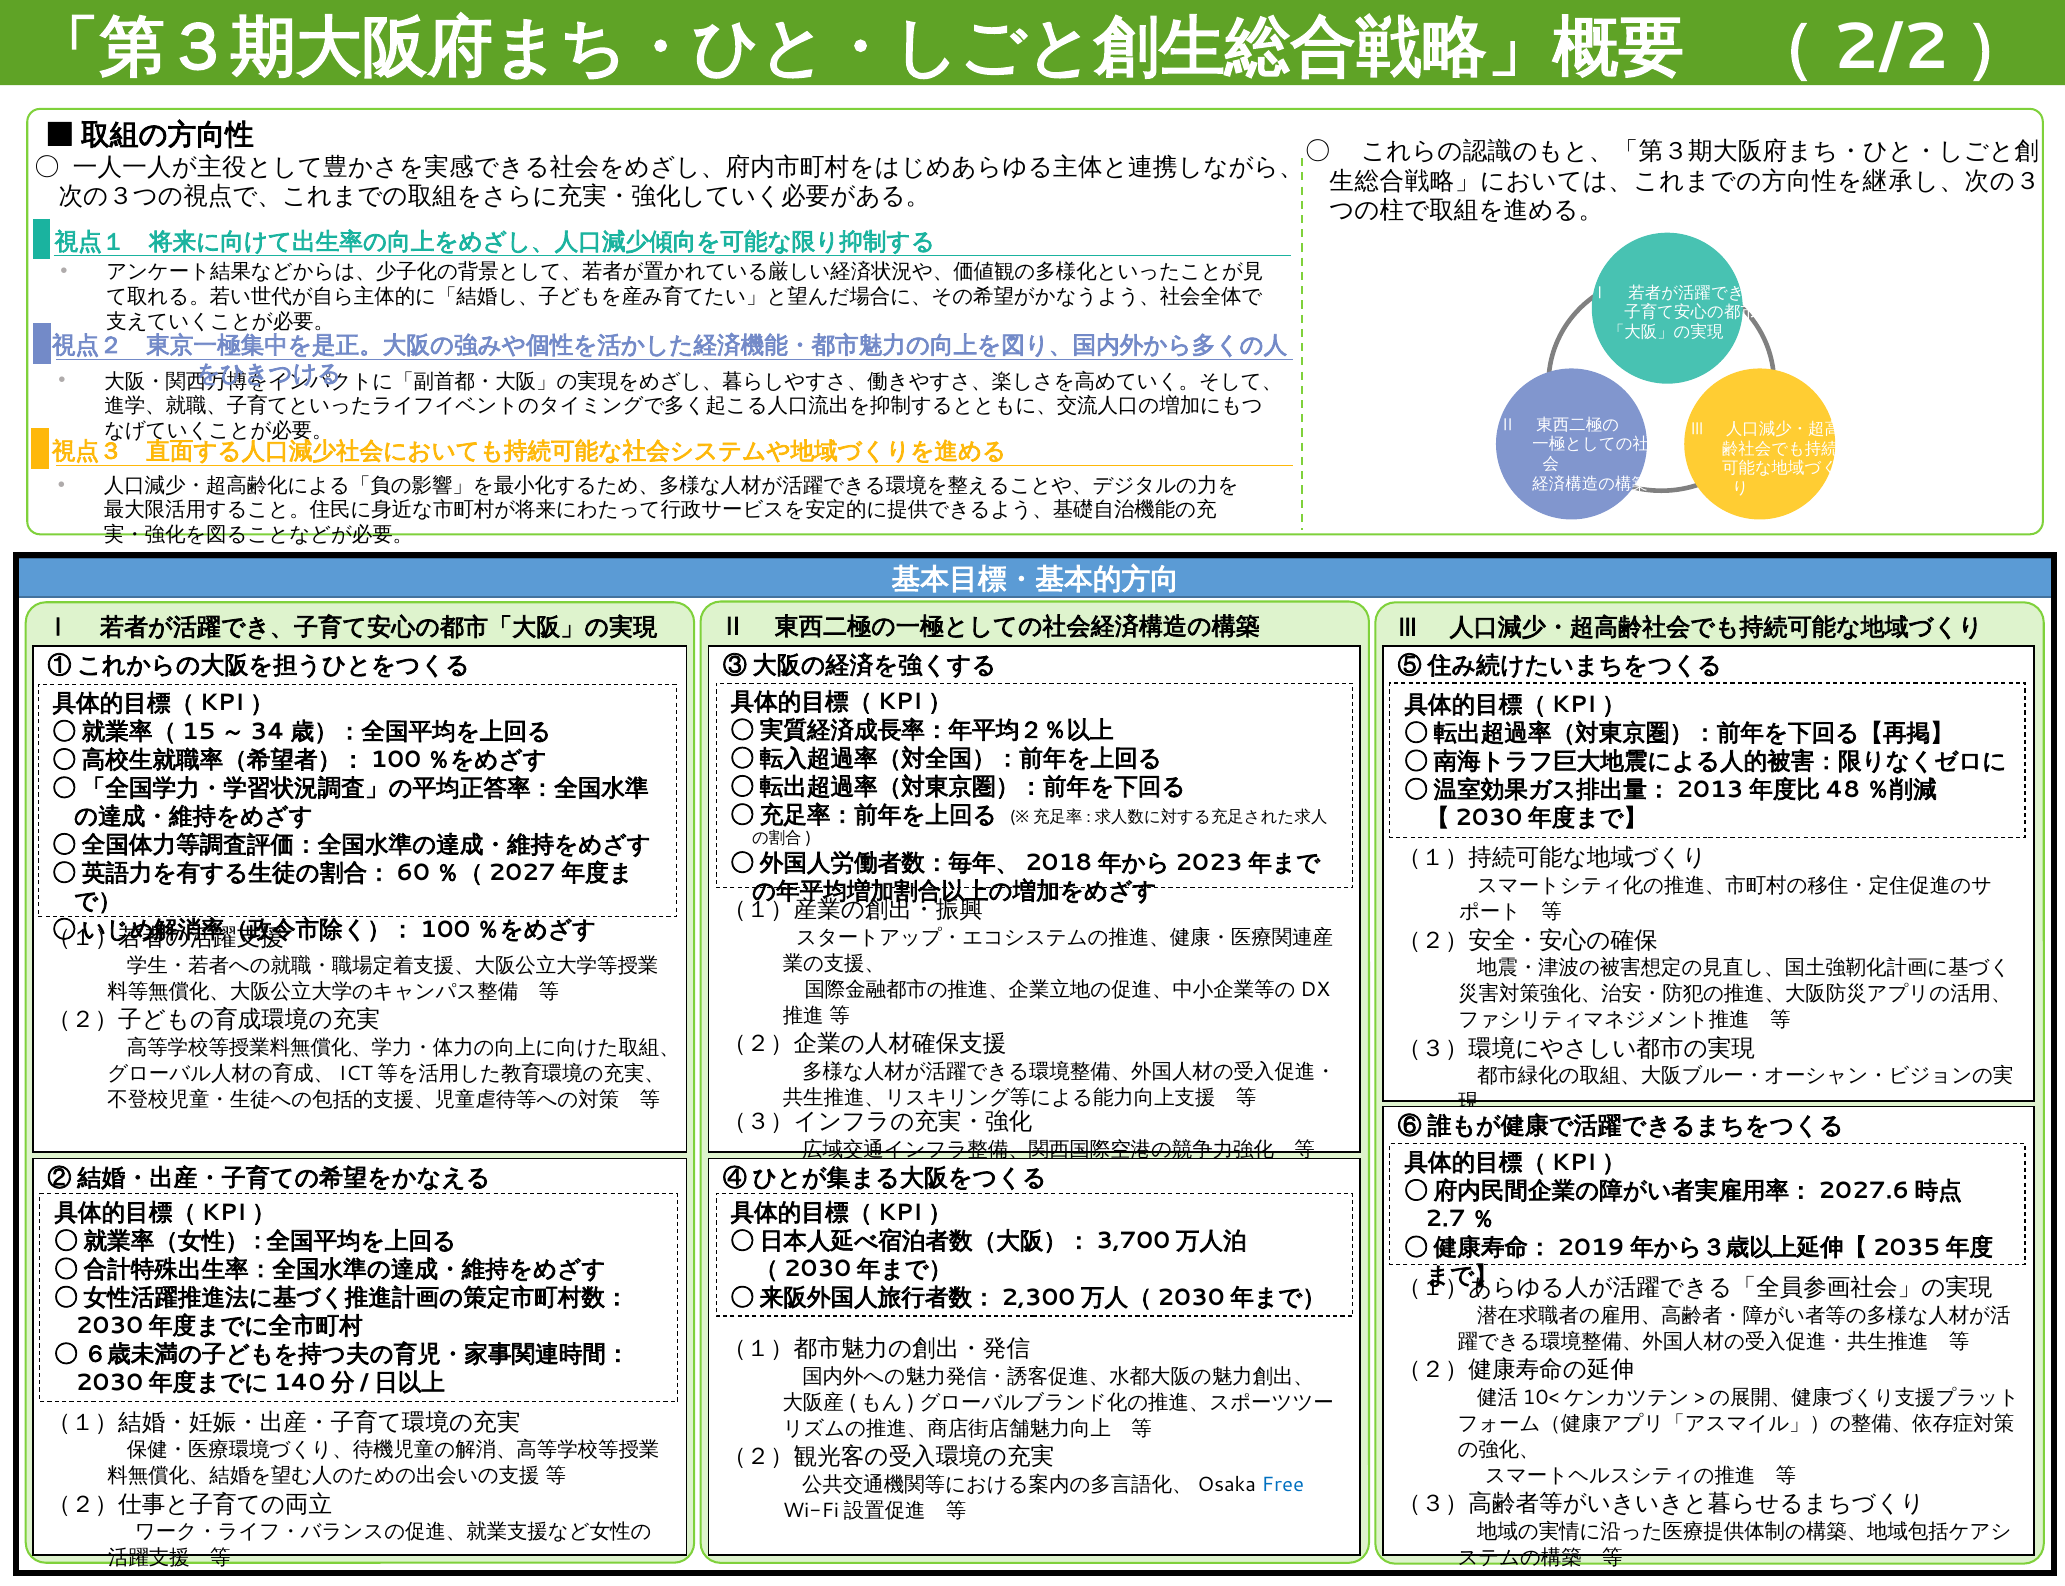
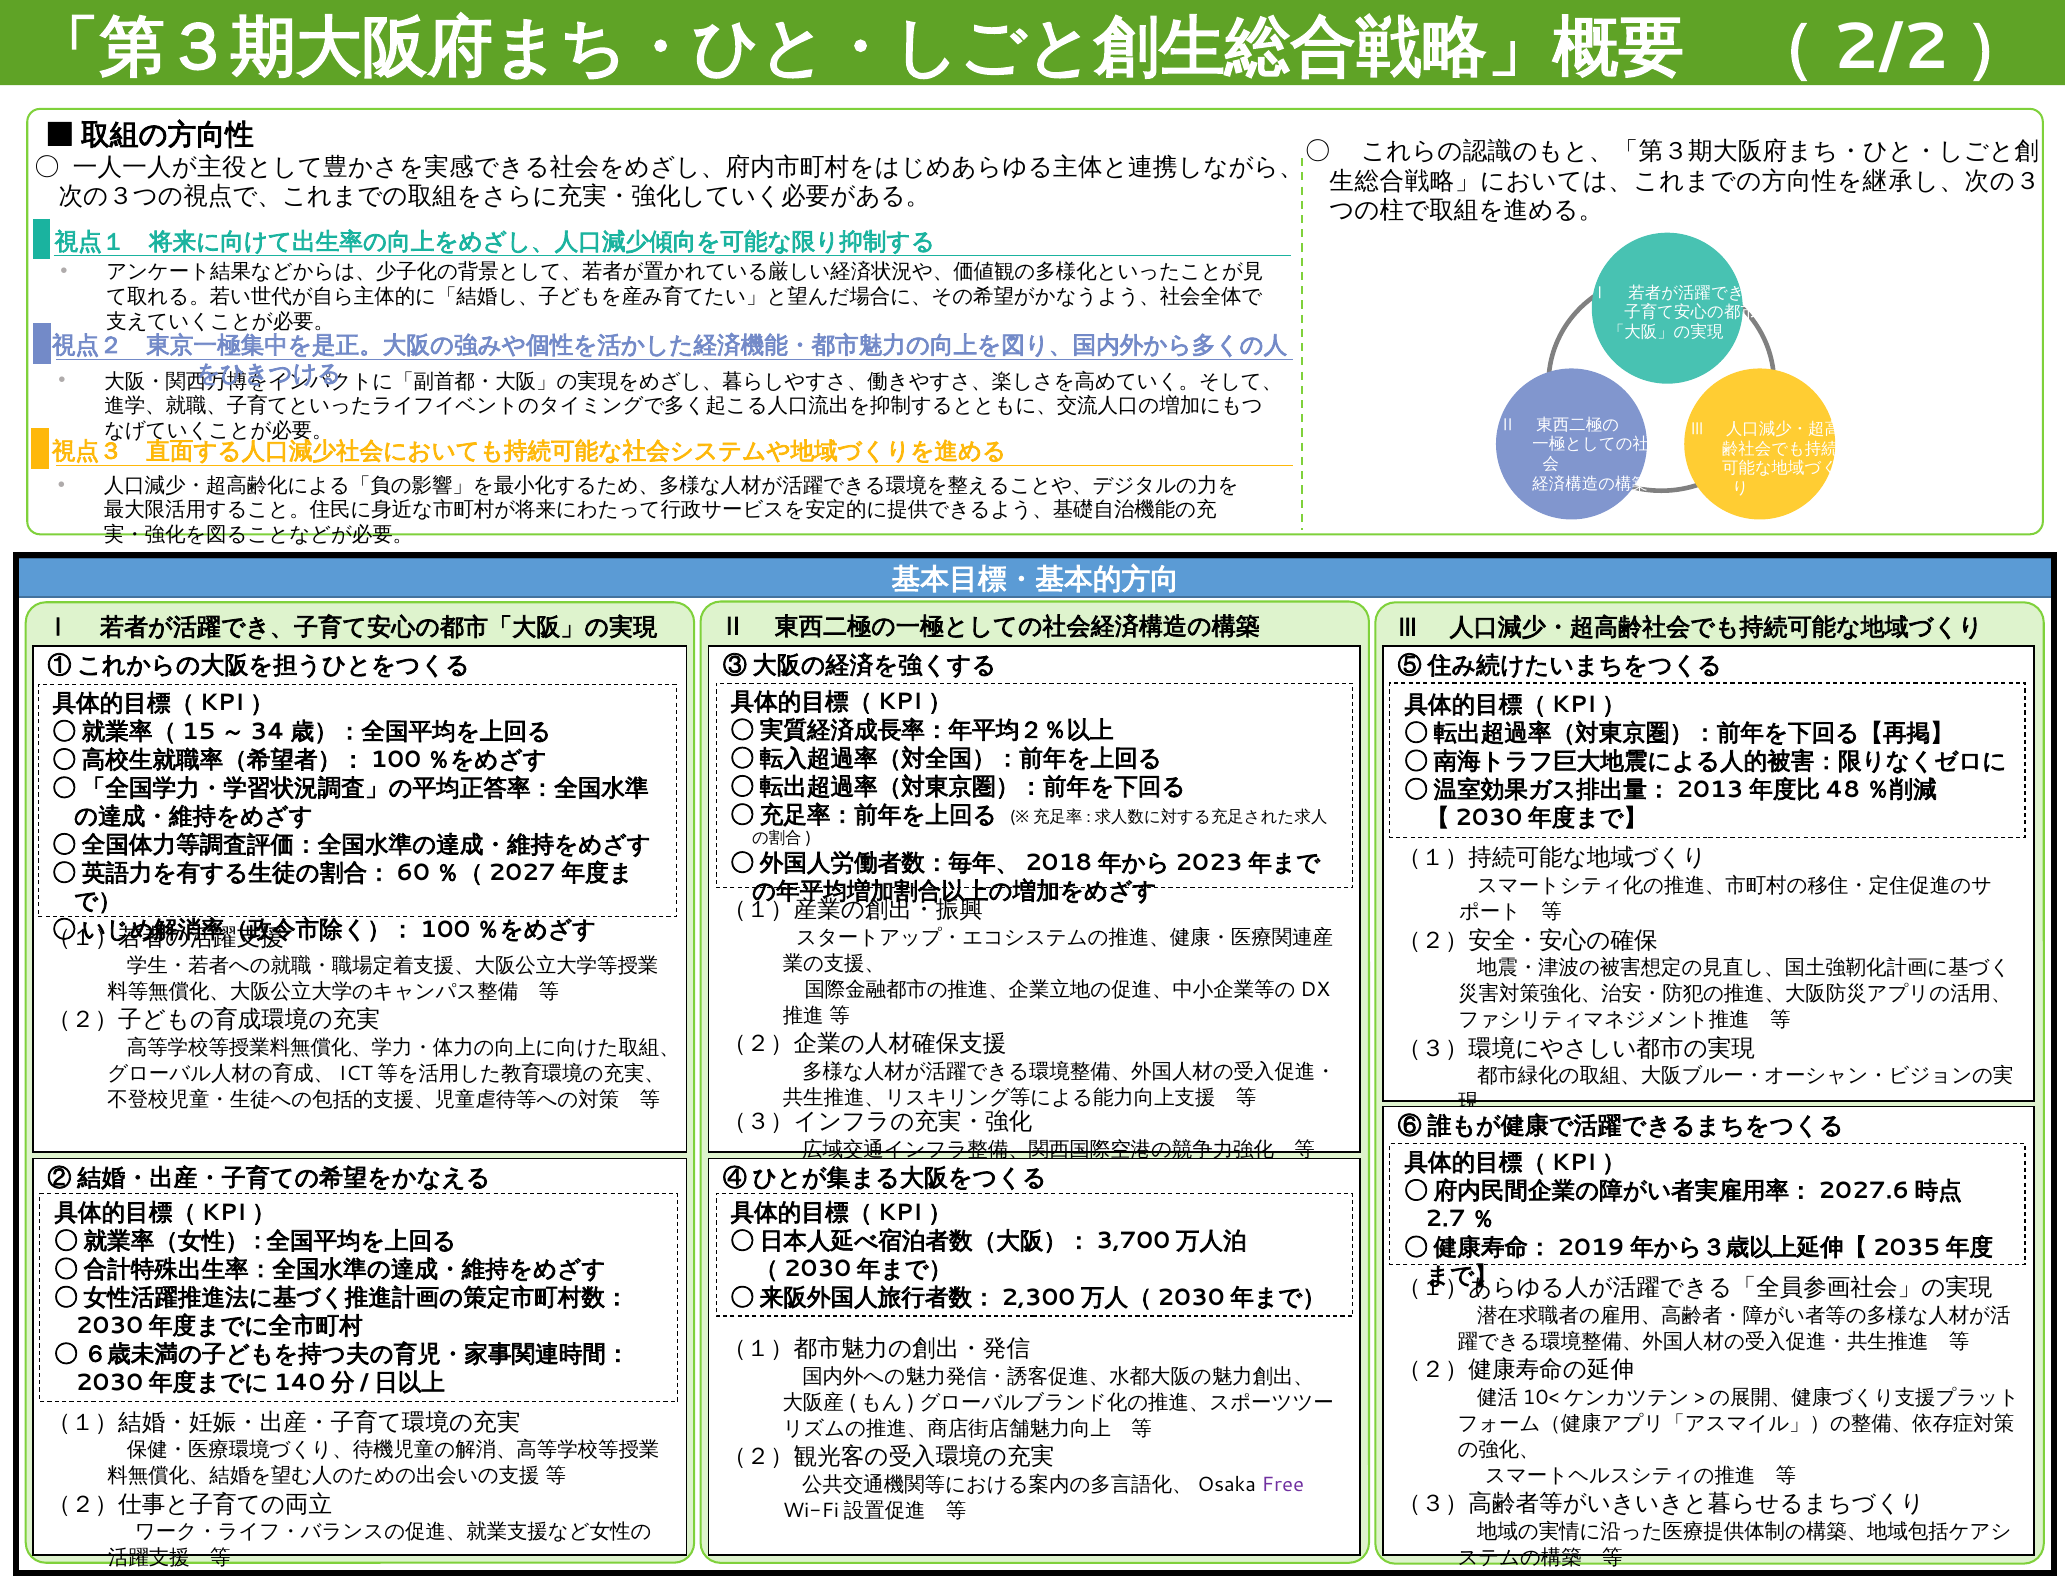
Free colour: blue -> purple
